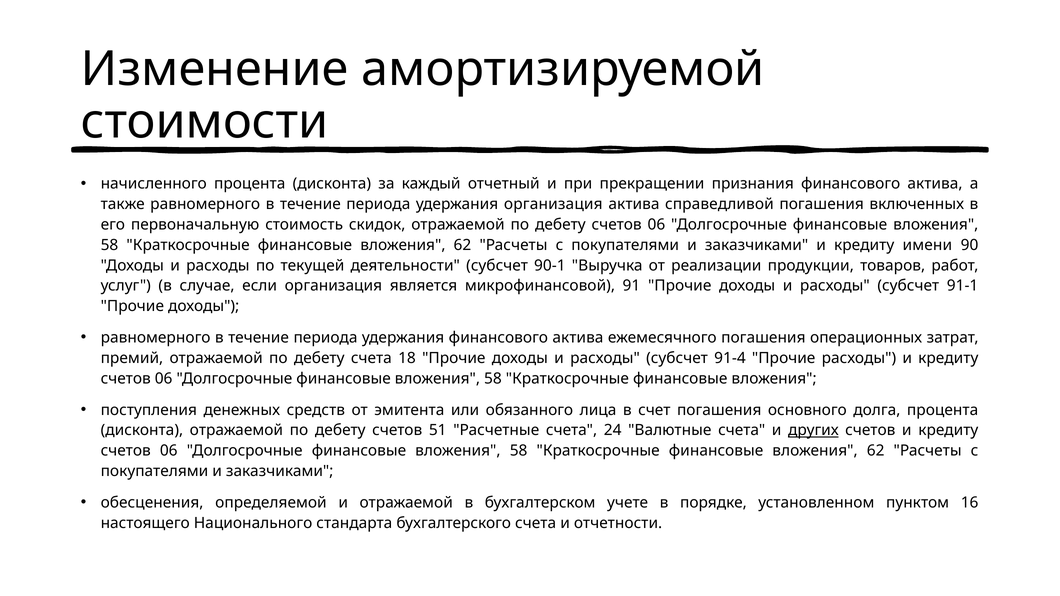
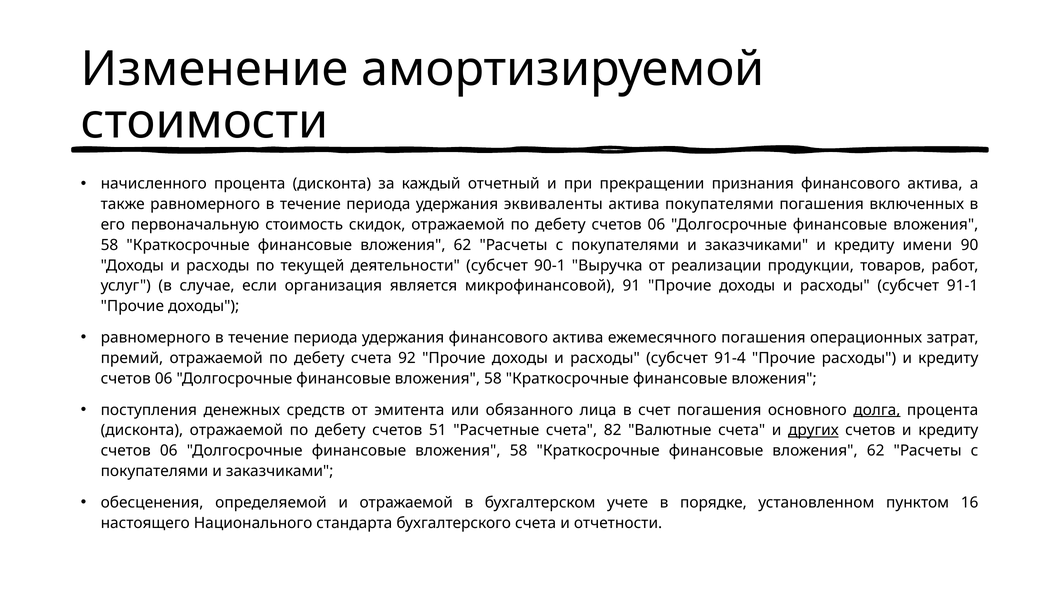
удержания организация: организация -> эквиваленты
актива справедливой: справедливой -> покупателями
18: 18 -> 92
долга underline: none -> present
24: 24 -> 82
